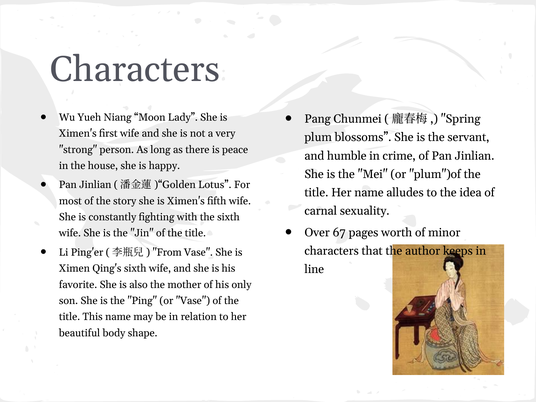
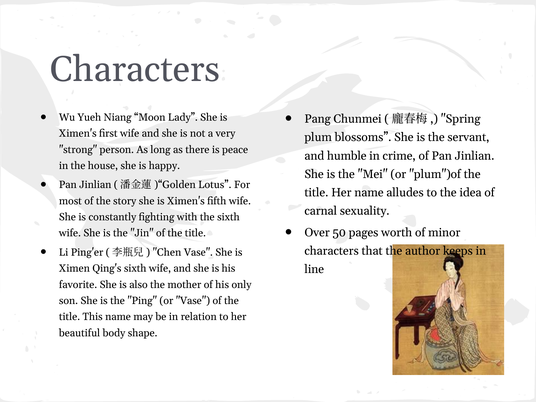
67: 67 -> 50
From: From -> Chen
